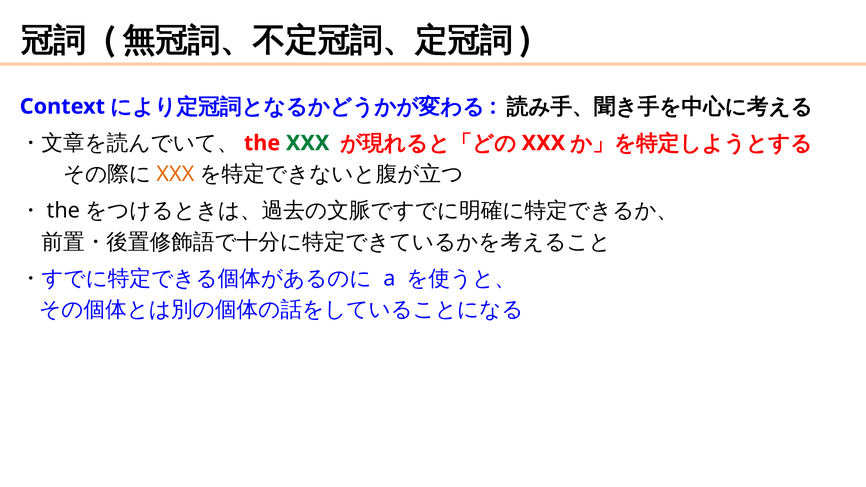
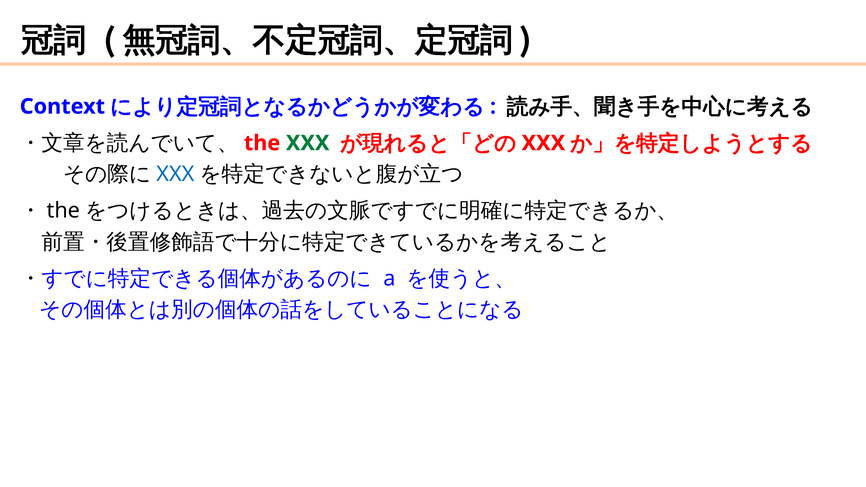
XXX at (175, 174) colour: orange -> blue
